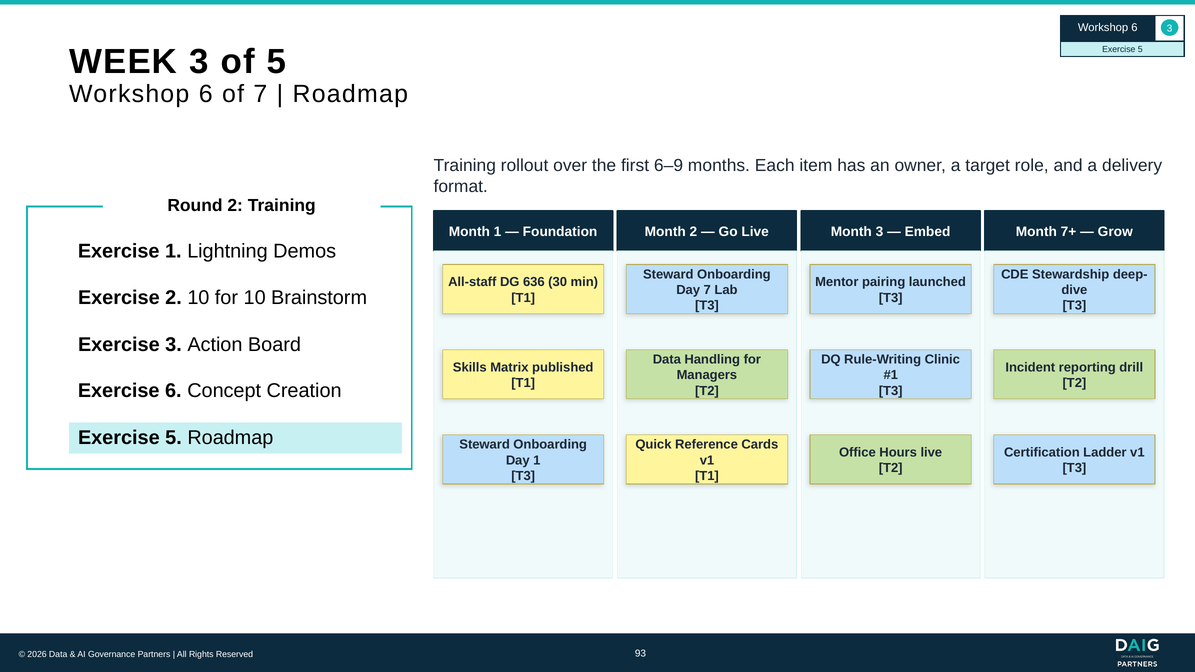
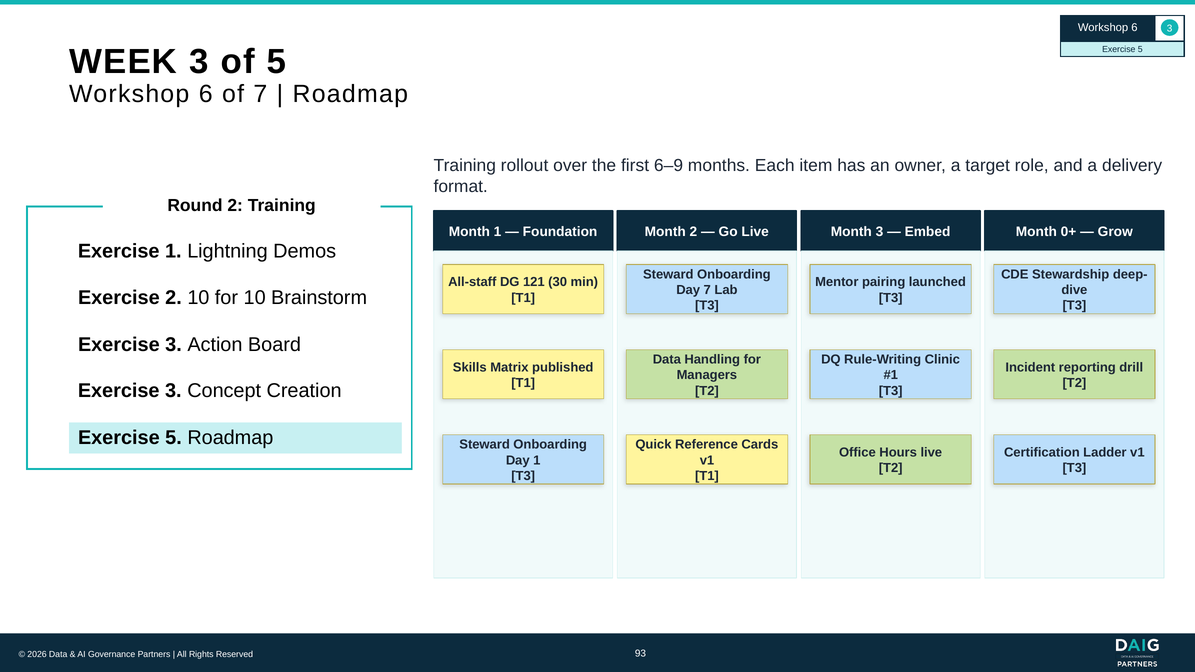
7+: 7+ -> 0+
636: 636 -> 121
6 at (173, 391): 6 -> 3
